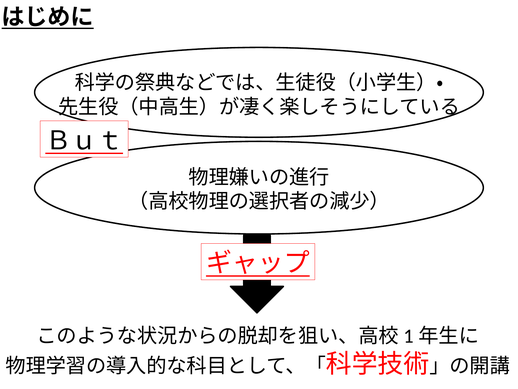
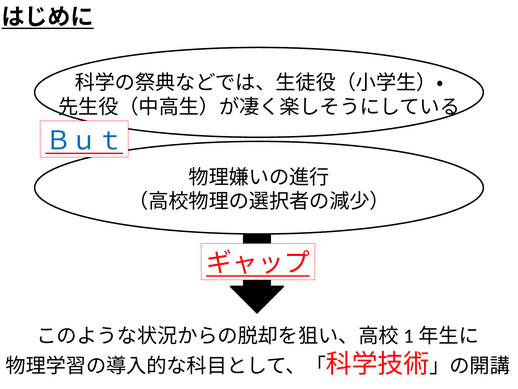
Ｂｕｔ colour: black -> blue
